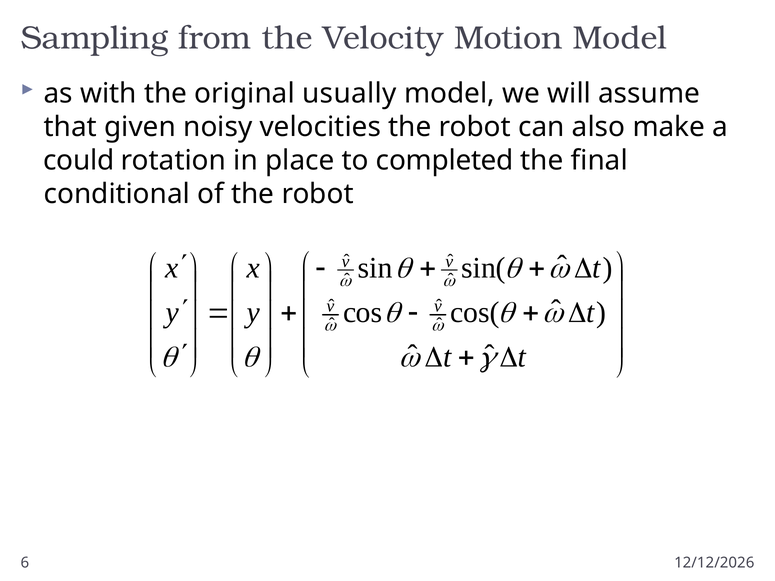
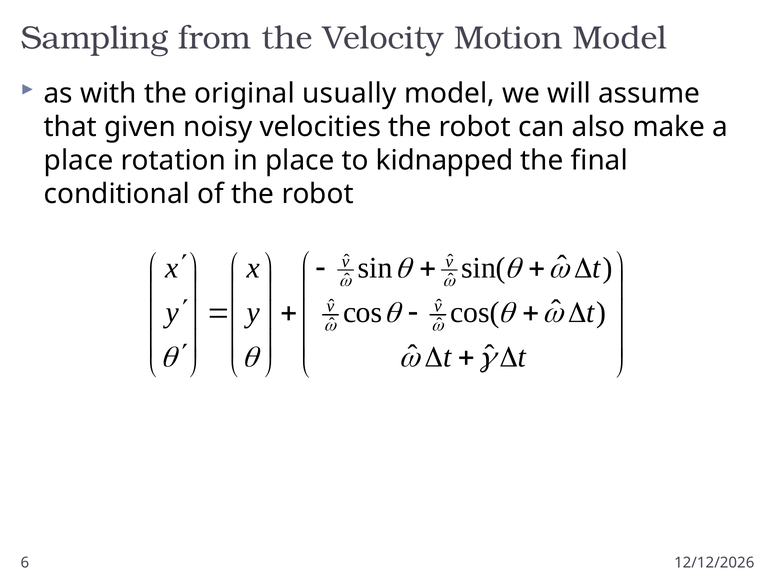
could at (79, 161): could -> place
completed: completed -> kidnapped
